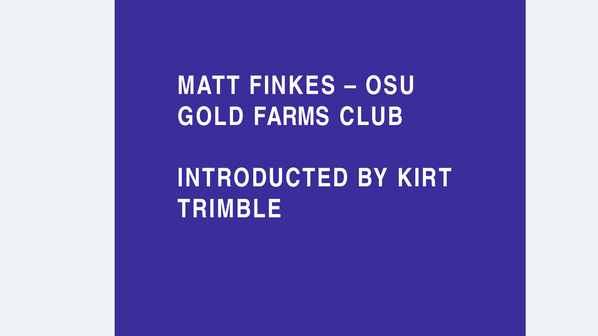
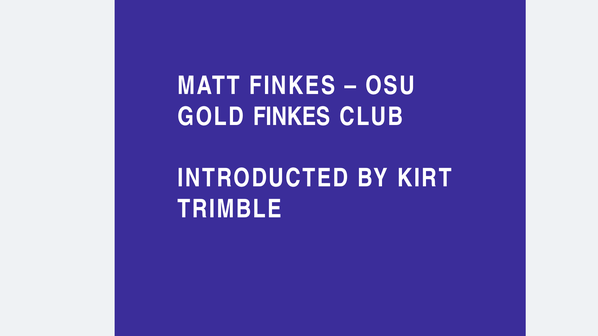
GOLD FARMS: FARMS -> FINKES
